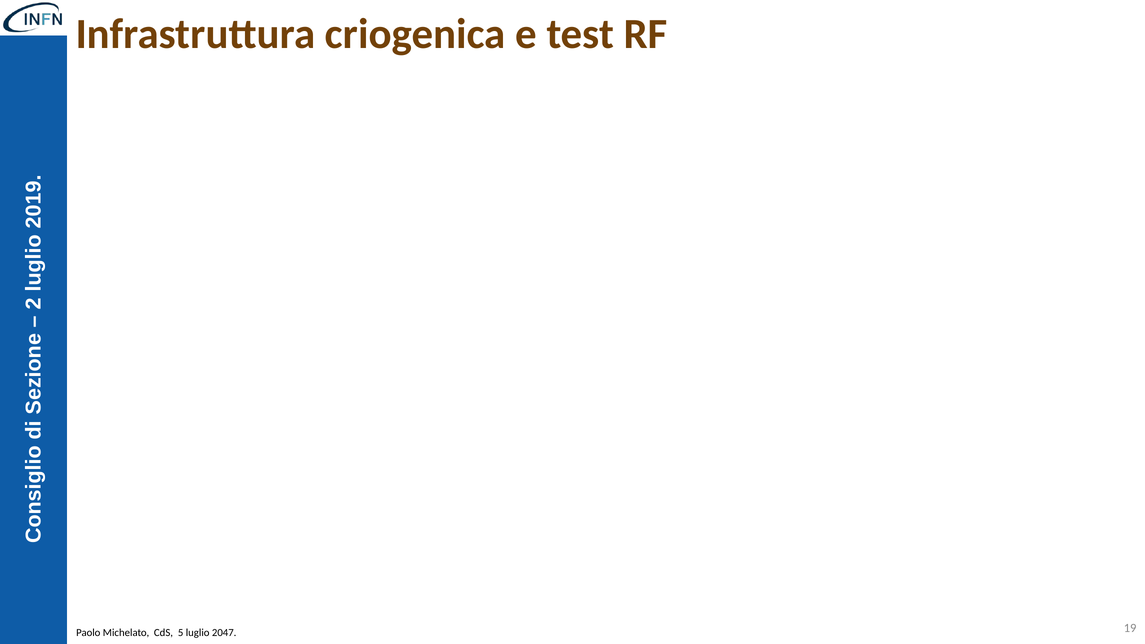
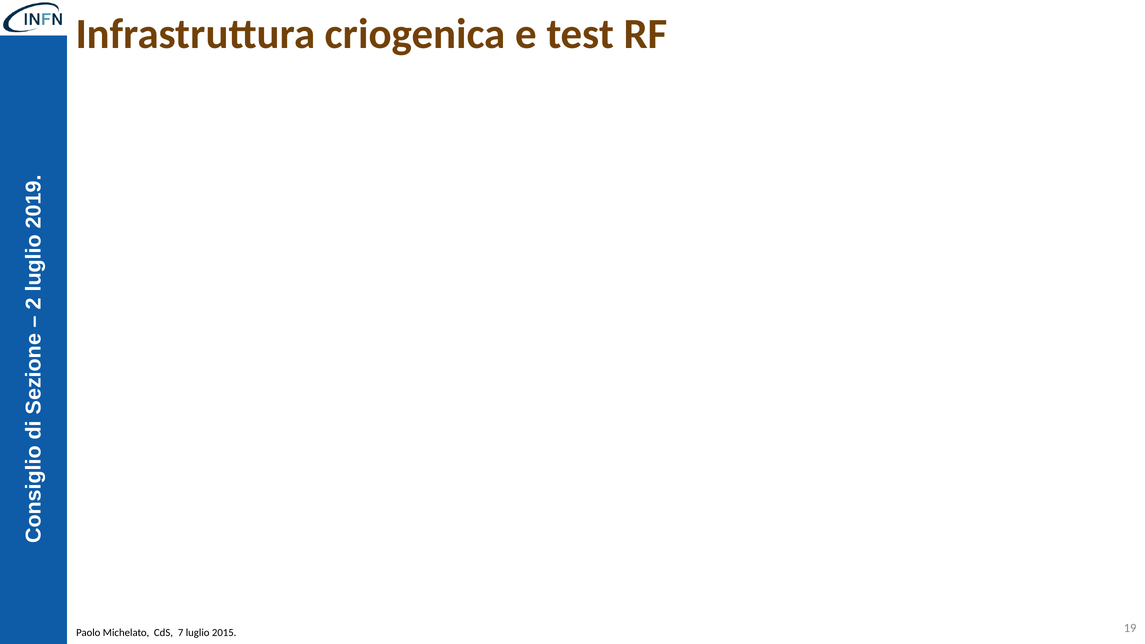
5: 5 -> 7
2047: 2047 -> 2015
